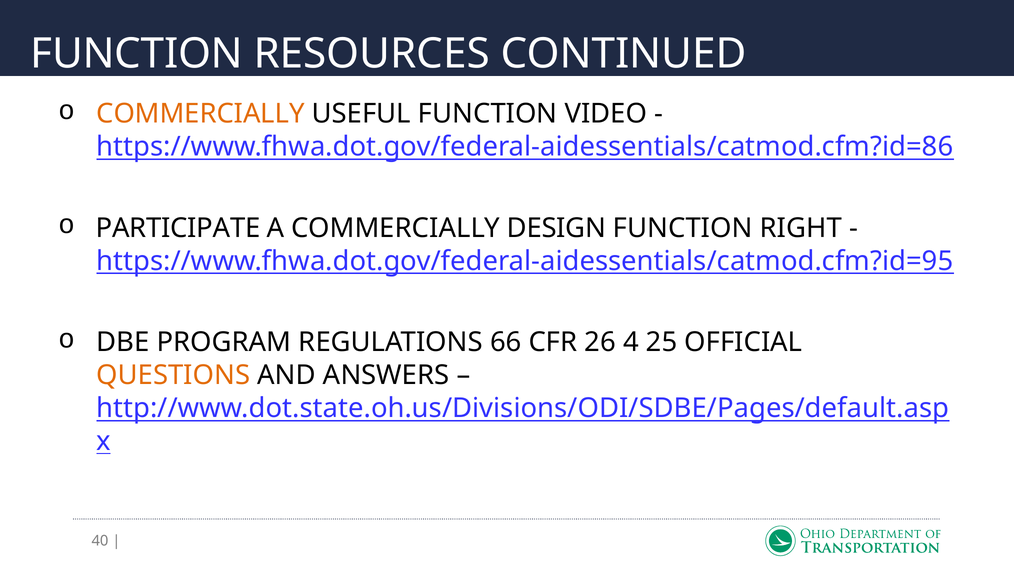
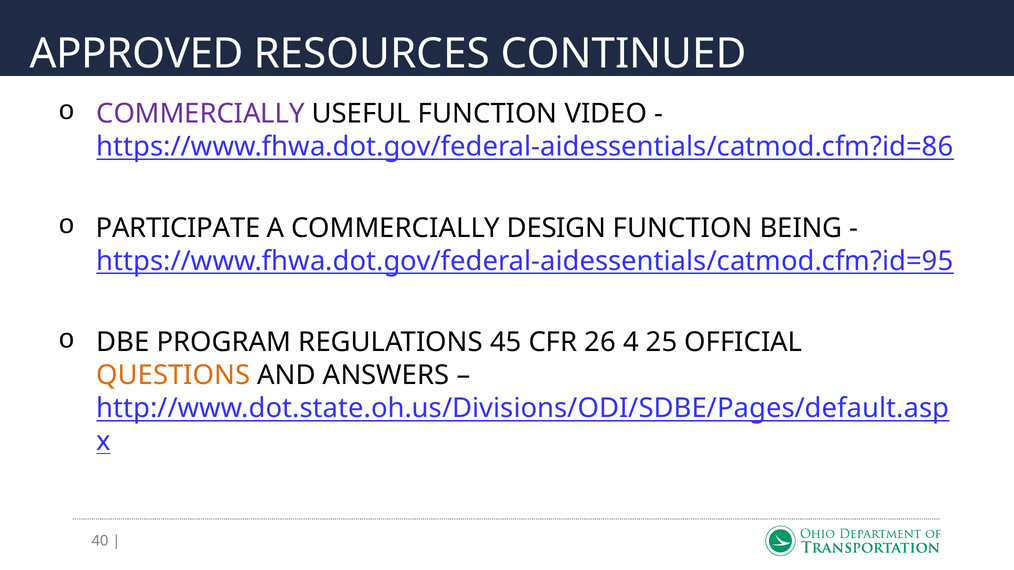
FUNCTION at (137, 54): FUNCTION -> APPROVED
COMMERCIALLY at (200, 114) colour: orange -> purple
RIGHT: RIGHT -> BEING
66: 66 -> 45
